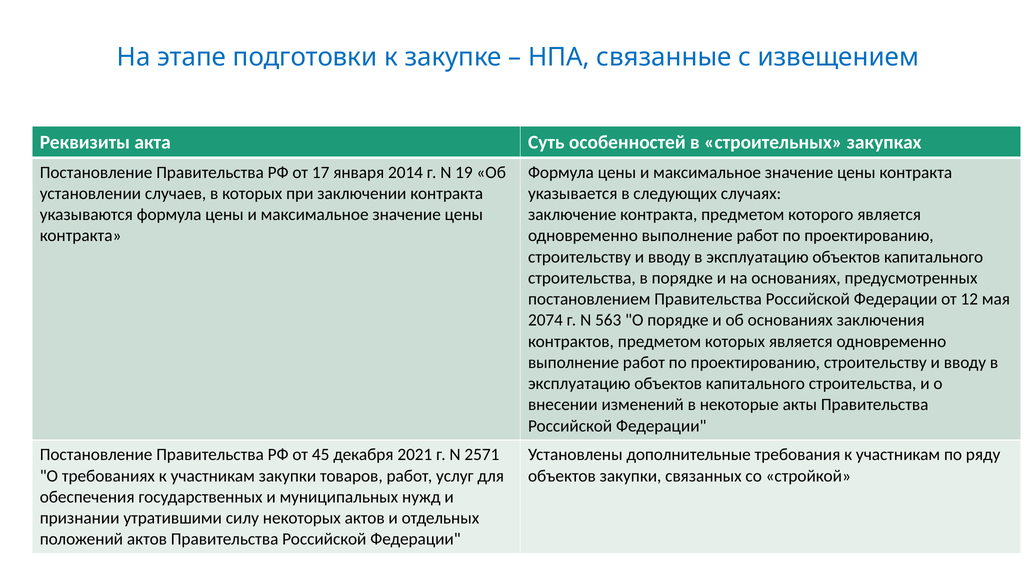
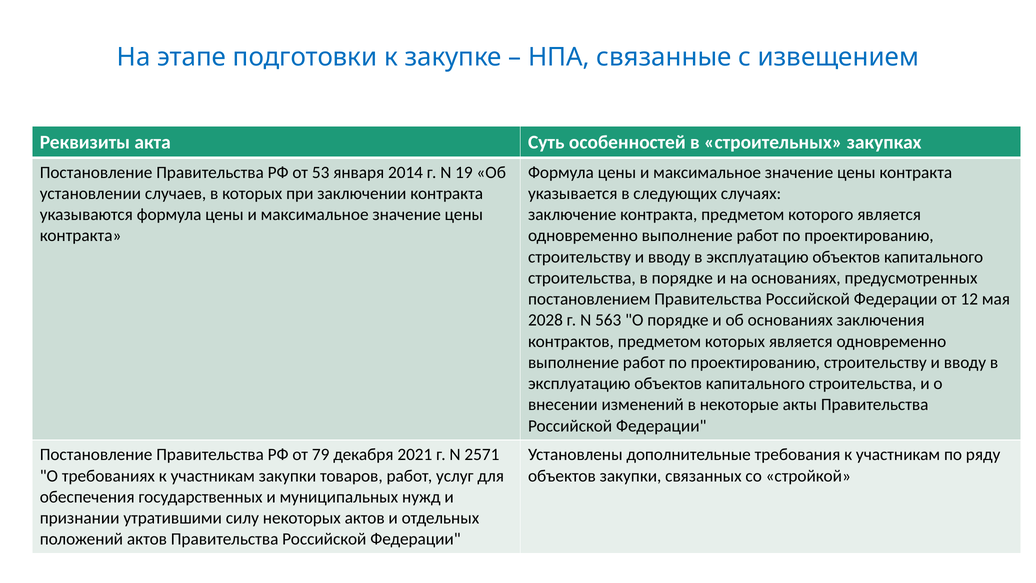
17: 17 -> 53
2074: 2074 -> 2028
45: 45 -> 79
